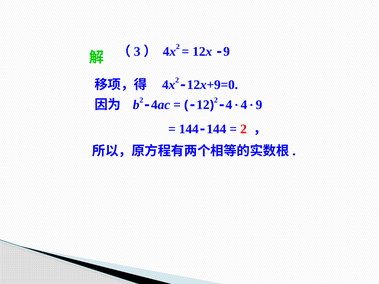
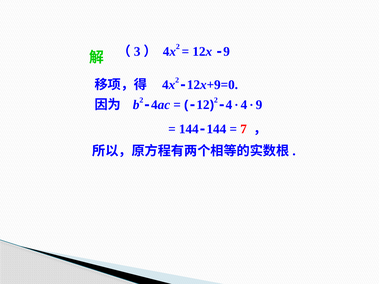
2 at (244, 129): 2 -> 7
